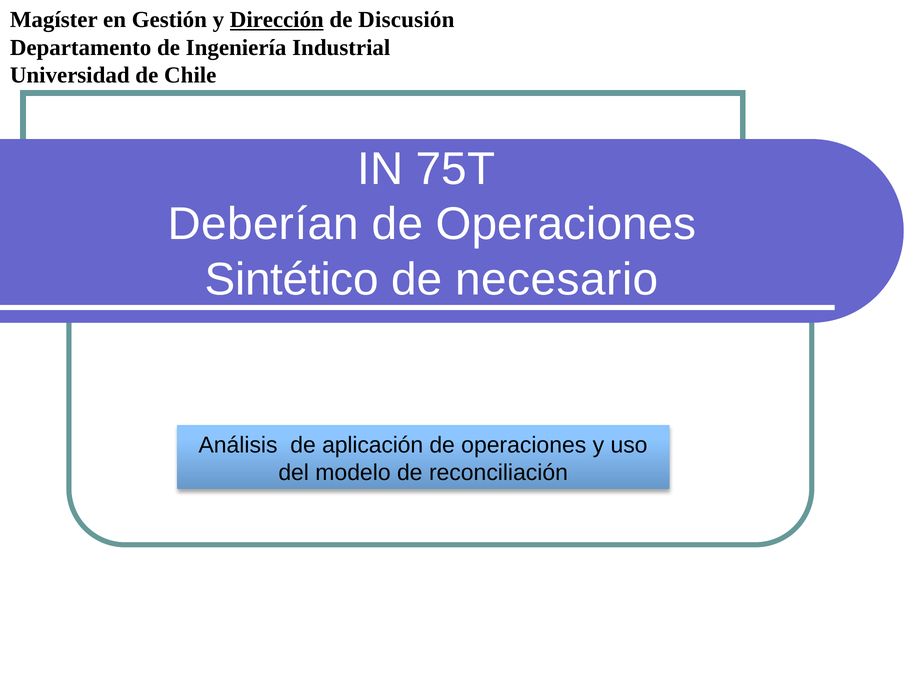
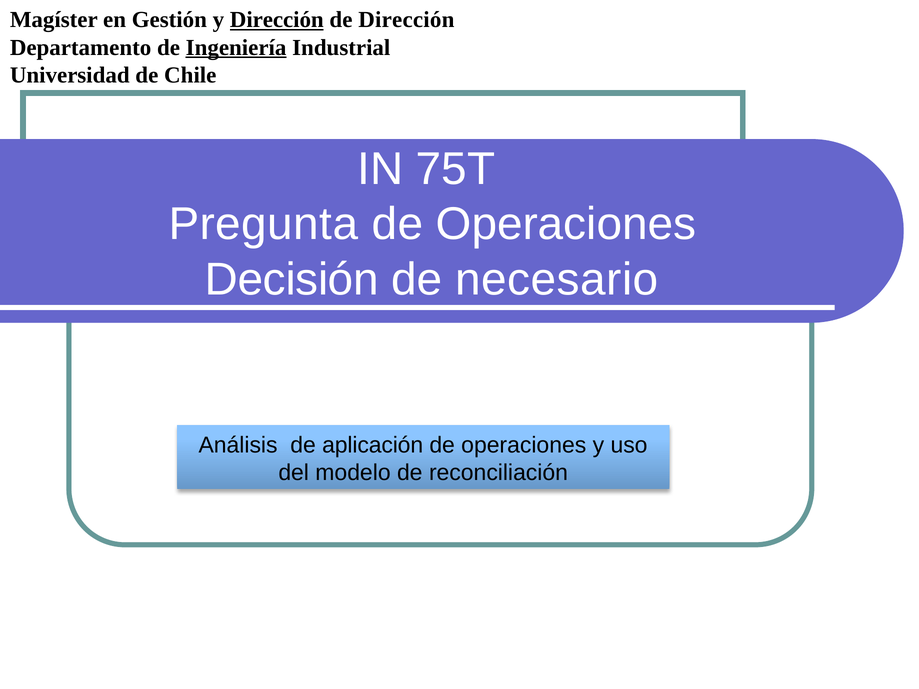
de Discusión: Discusión -> Dirección
Ingeniería underline: none -> present
Deberían: Deberían -> Pregunta
Sintético: Sintético -> Decisión
